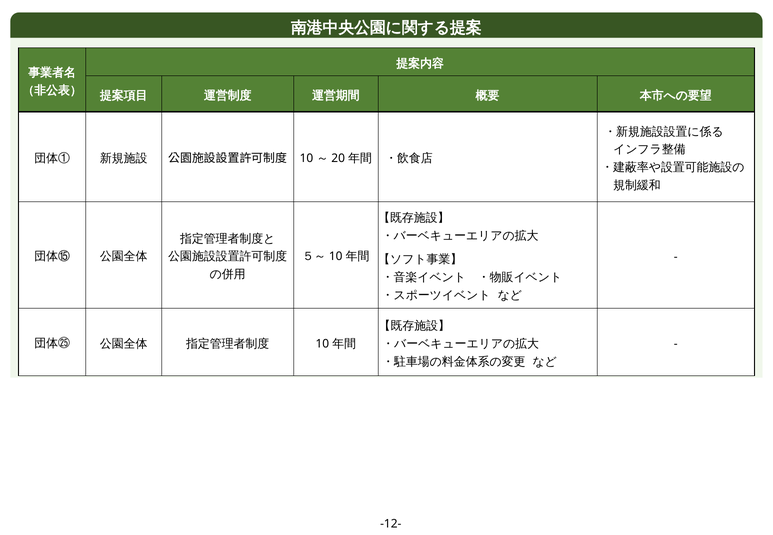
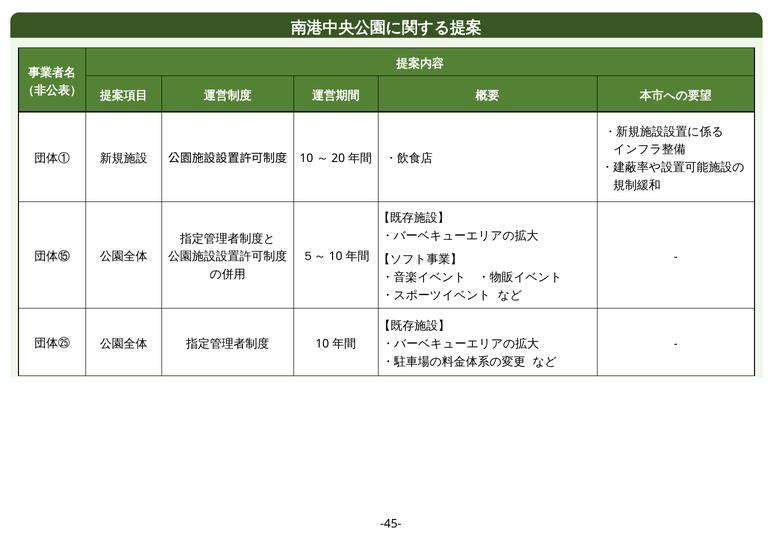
-12-: -12- -> -45-
